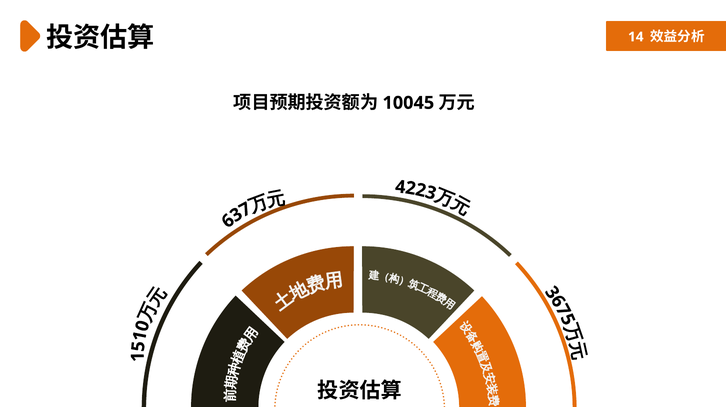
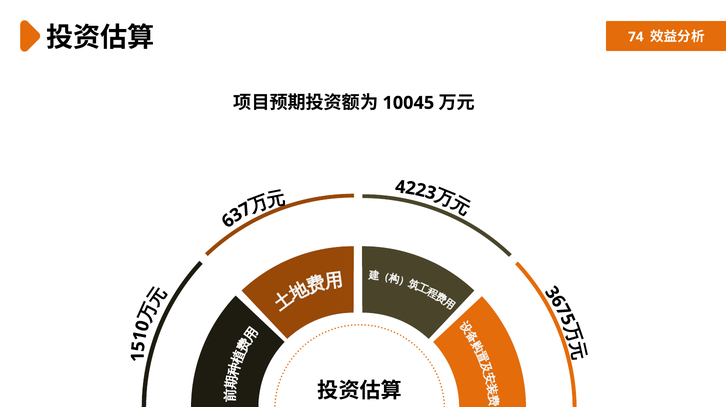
14: 14 -> 74
